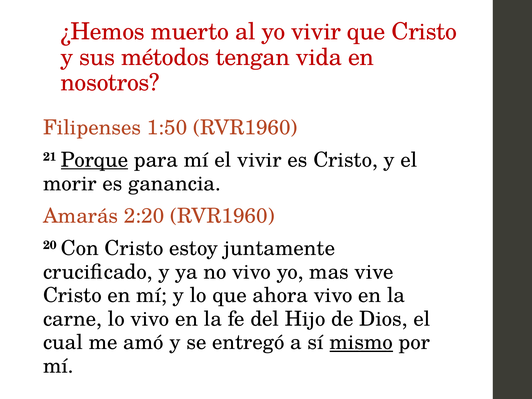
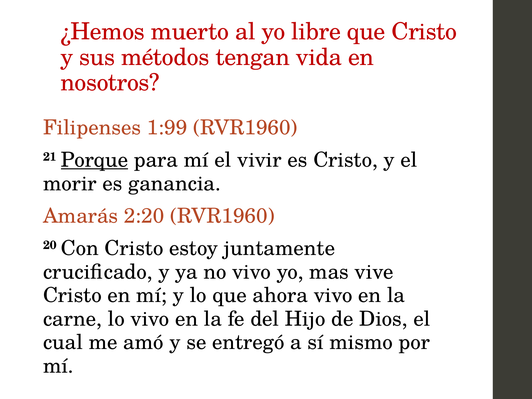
yo vivir: vivir -> libre
1:50: 1:50 -> 1:99
mismo underline: present -> none
